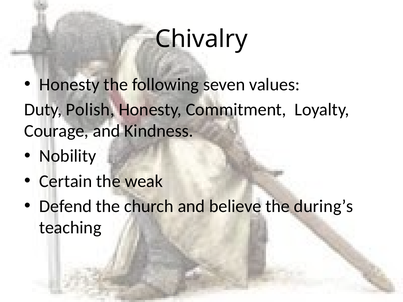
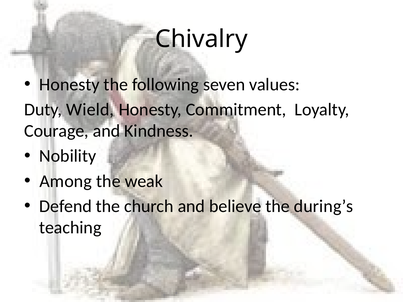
Polish: Polish -> Wield
Certain: Certain -> Among
